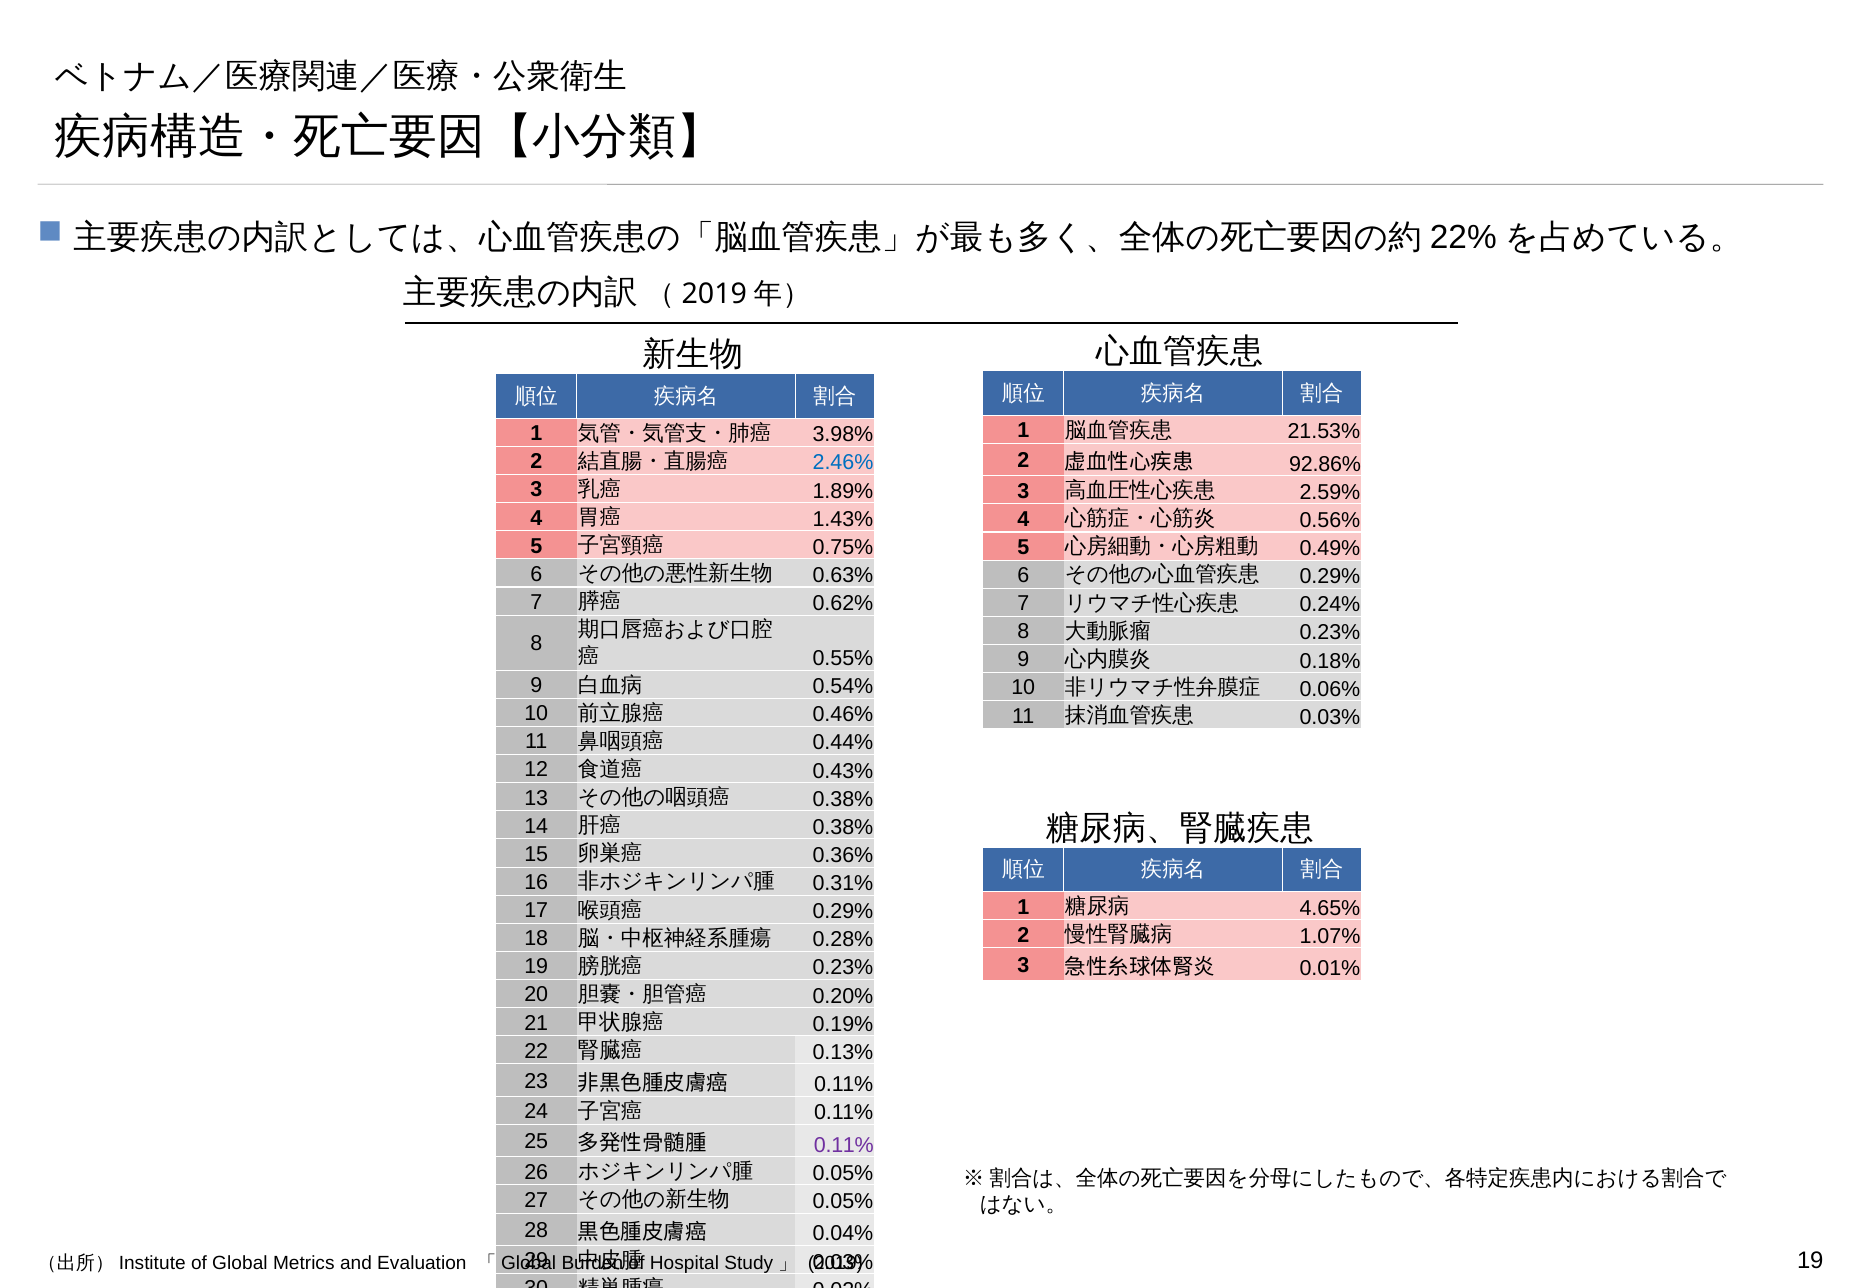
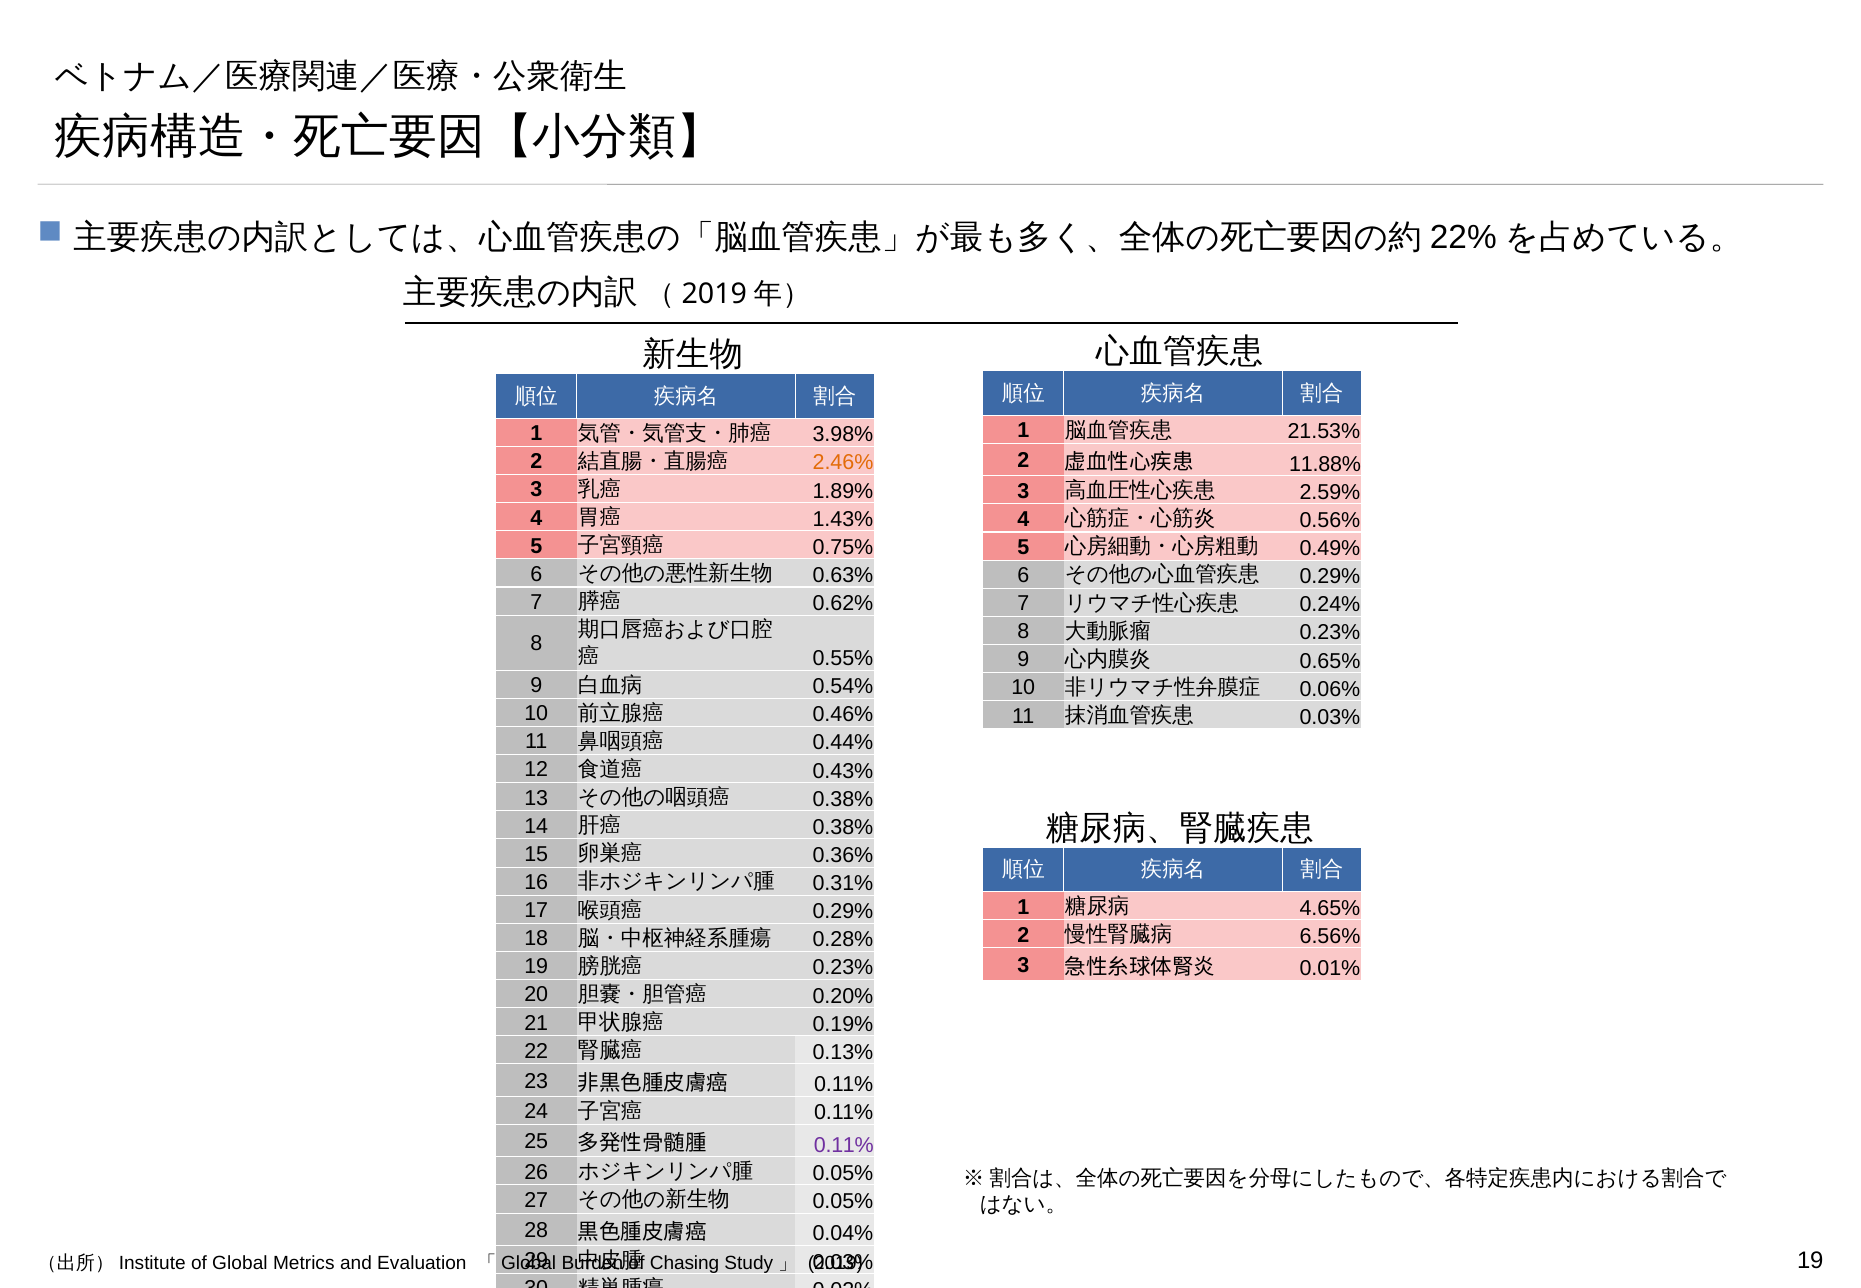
92.86%: 92.86% -> 11.88%
2.46% colour: blue -> orange
0.18%: 0.18% -> 0.65%
1.07%: 1.07% -> 6.56%
Hospital: Hospital -> Chasing
